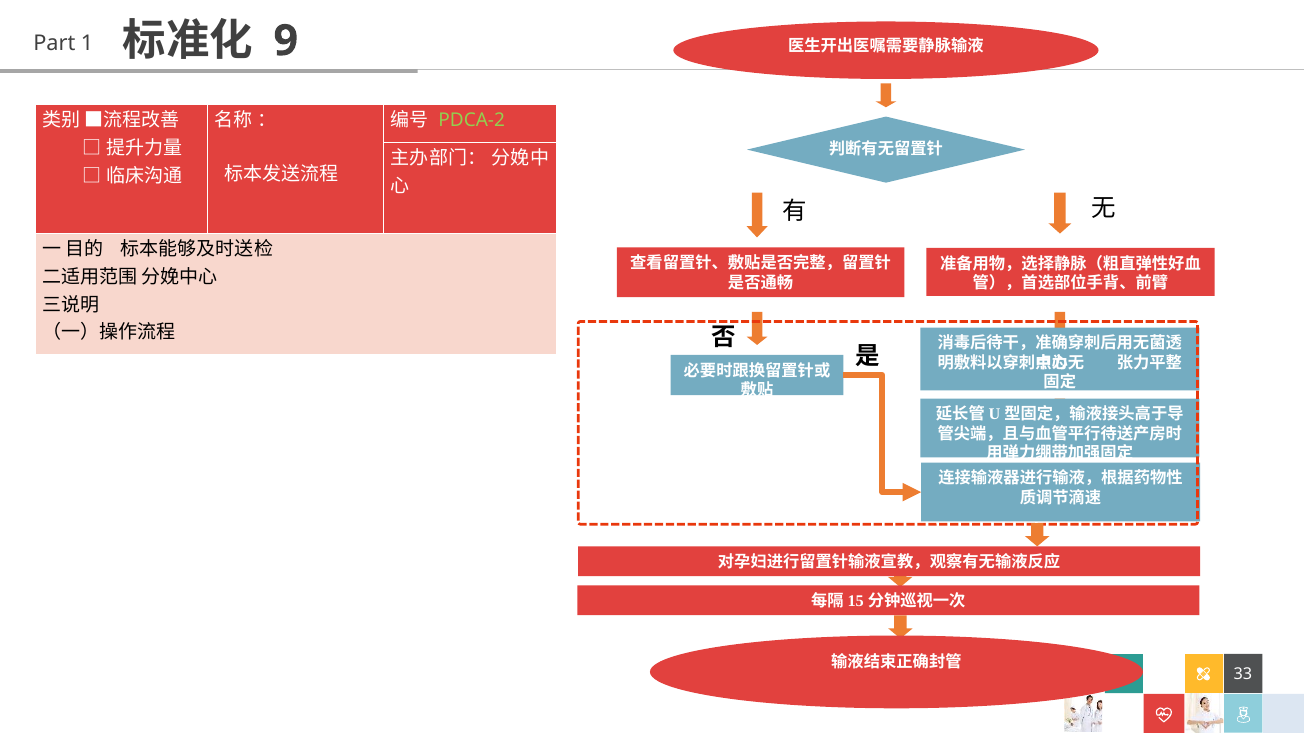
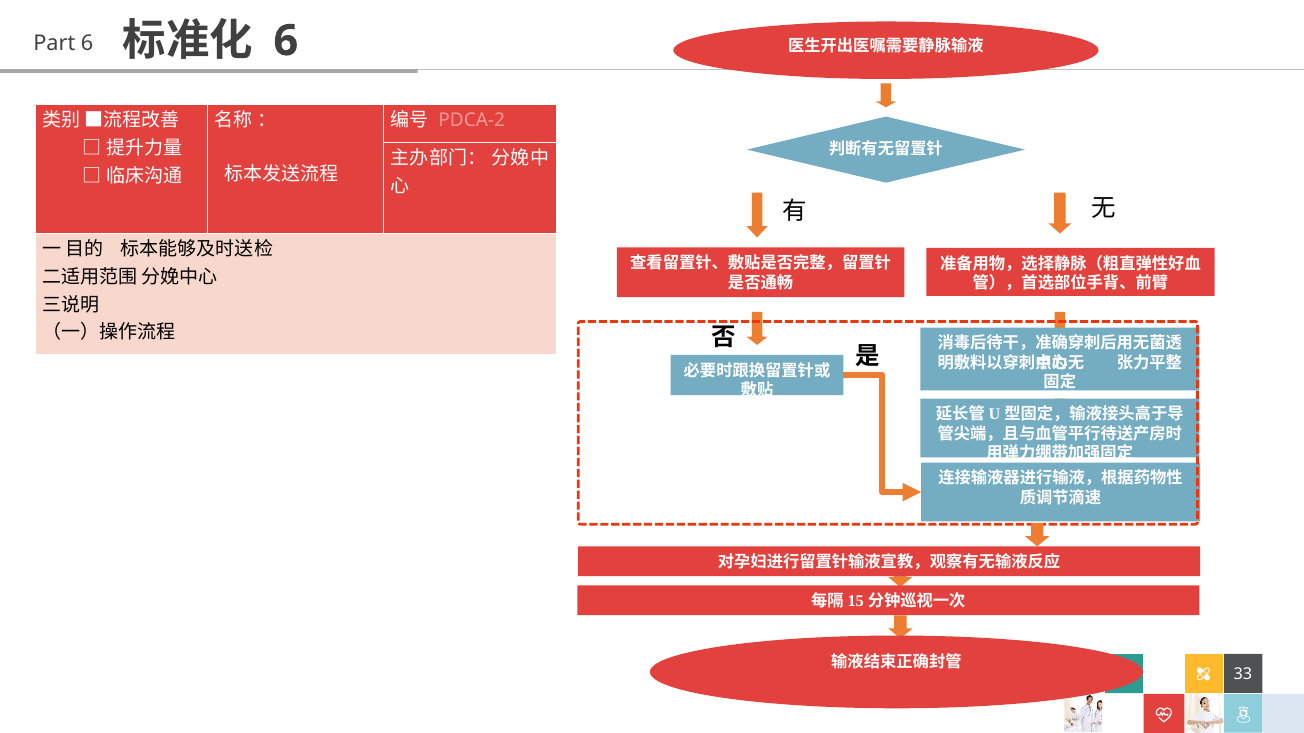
9 at (286, 41): 9 -> 6
Part 1: 1 -> 6
PDCA-2 colour: light green -> pink
